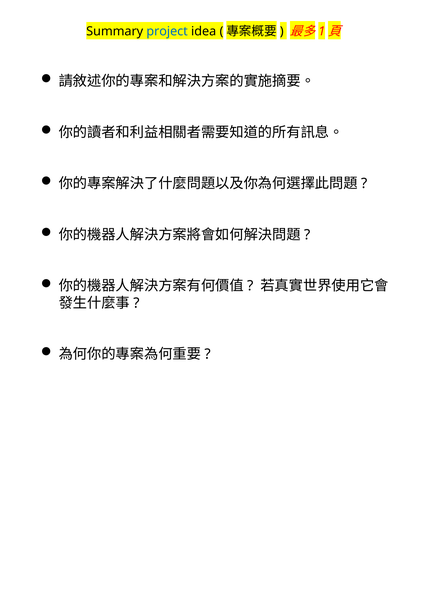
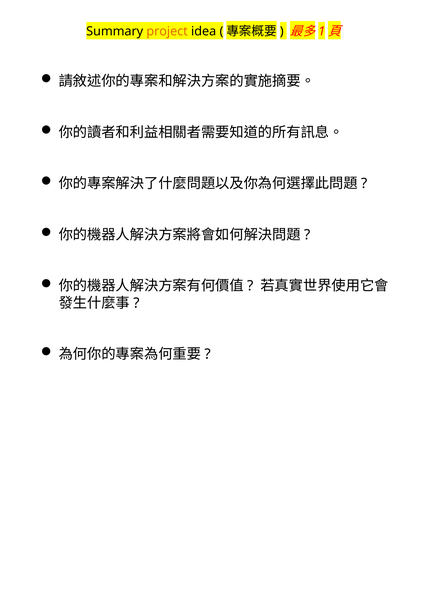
project colour: blue -> orange
